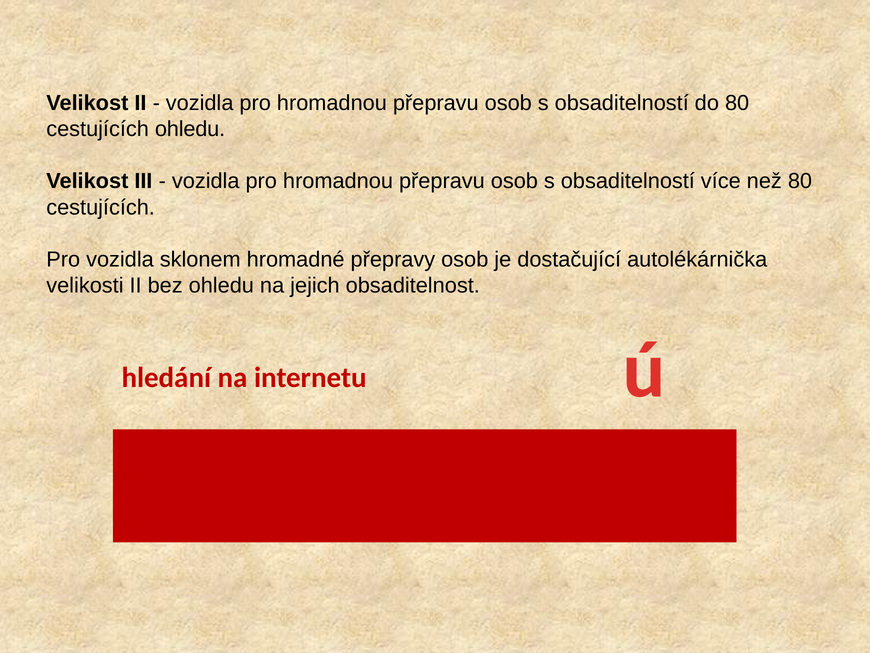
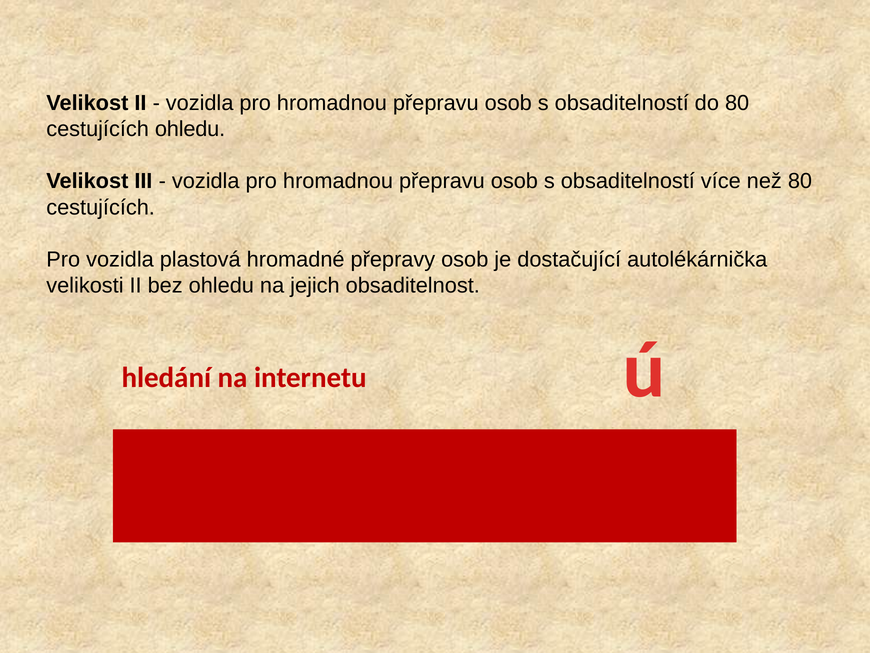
sklonem: sklonem -> plastová
